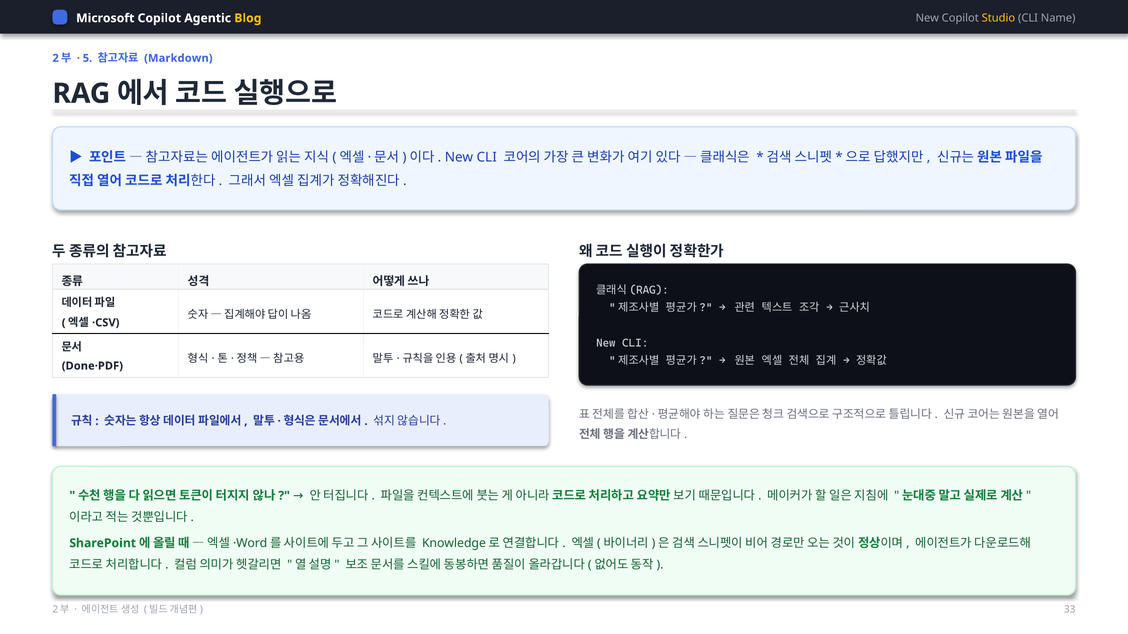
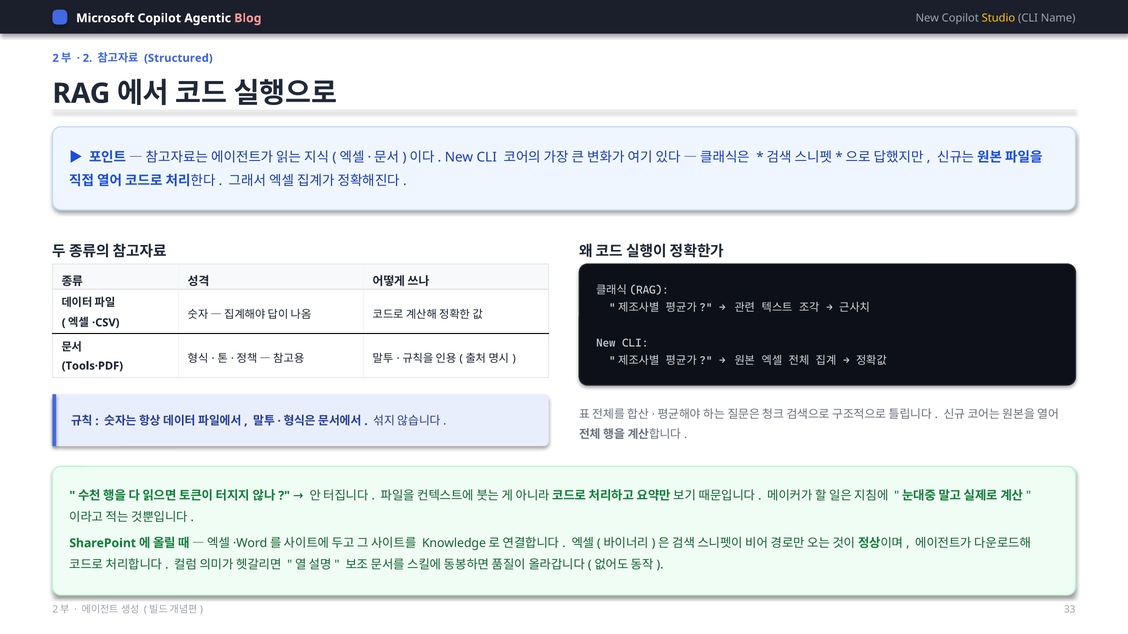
Blog colour: yellow -> pink
5 at (87, 58): 5 -> 2
Markdown: Markdown -> Structured
Done·PDF: Done·PDF -> Tools·PDF
